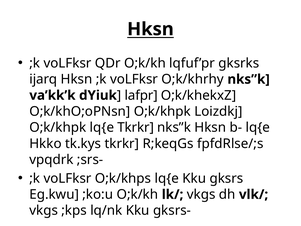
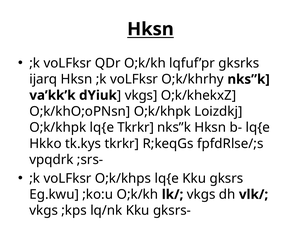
lafpr at (141, 95): lafpr -> vkgs
